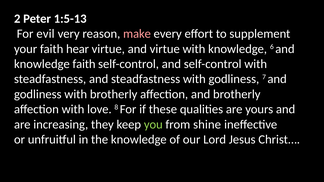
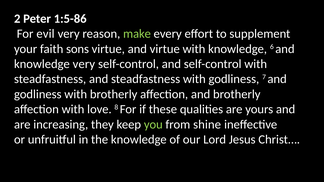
1:5-13: 1:5-13 -> 1:5-86
make colour: pink -> light green
hear: hear -> sons
knowledge faith: faith -> very
